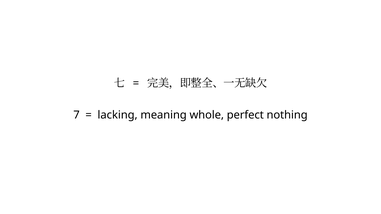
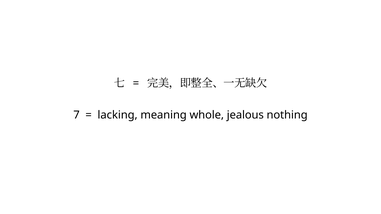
perfect: perfect -> jealous
